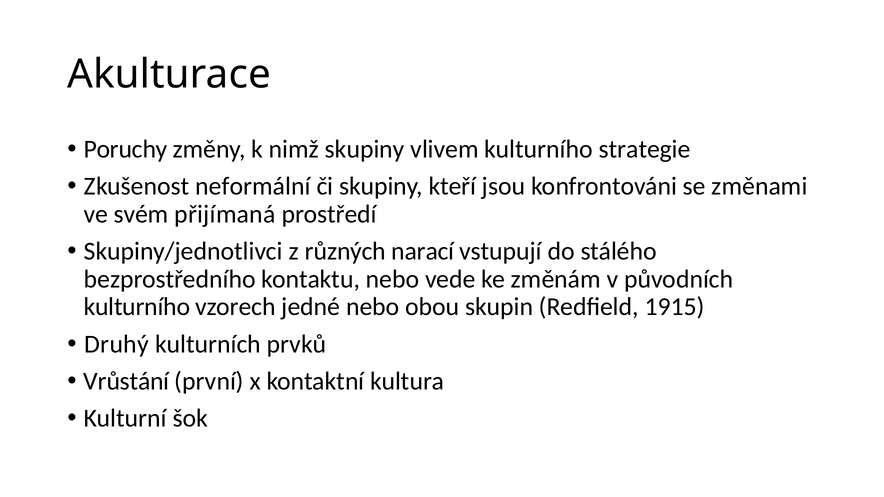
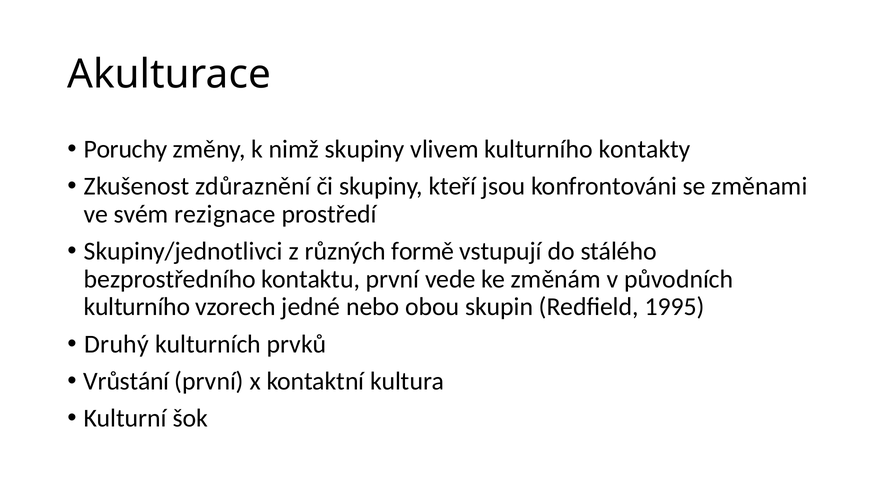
strategie: strategie -> kontakty
neformální: neformální -> zdůraznění
přijímaná: přijímaná -> rezignace
narací: narací -> formě
kontaktu nebo: nebo -> první
1915: 1915 -> 1995
